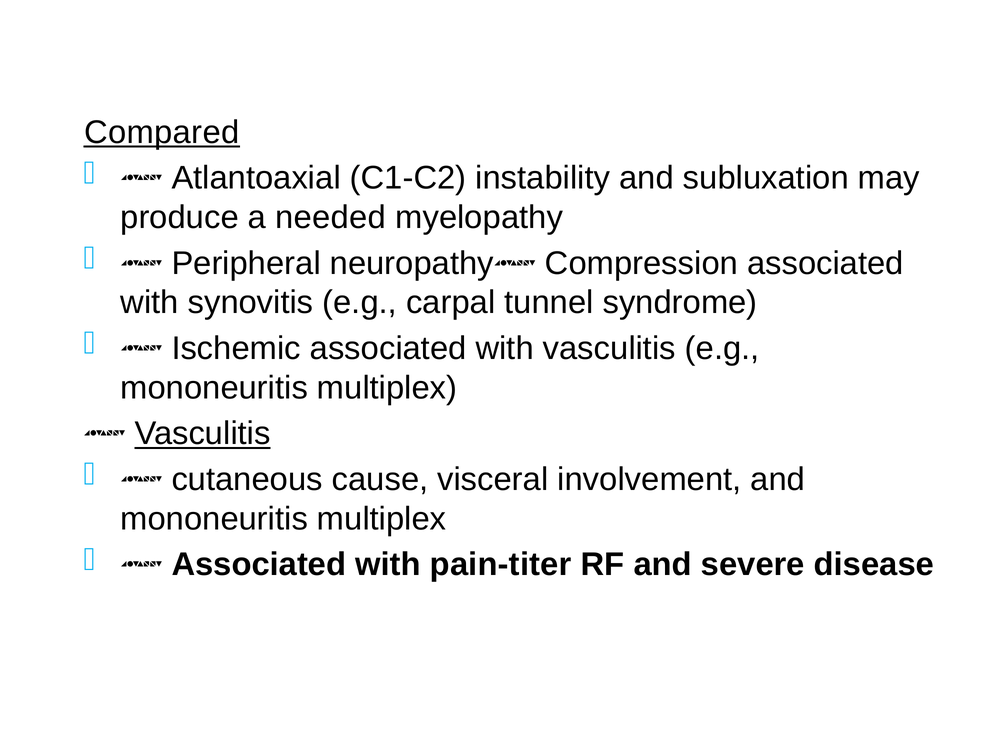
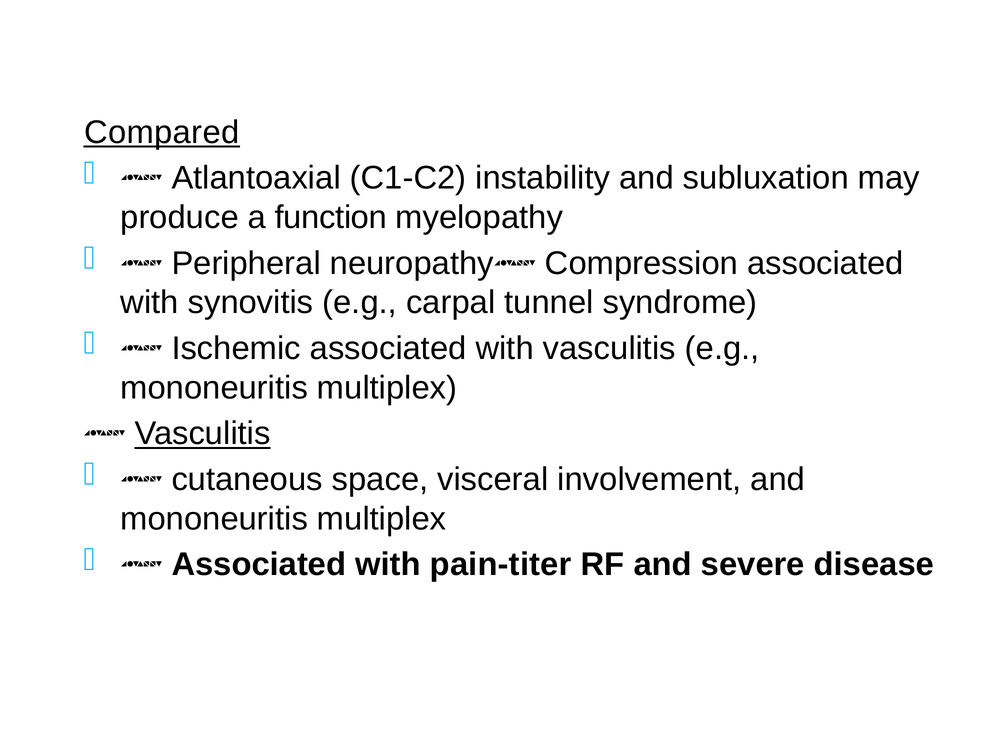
needed: needed -> function
cause: cause -> space
